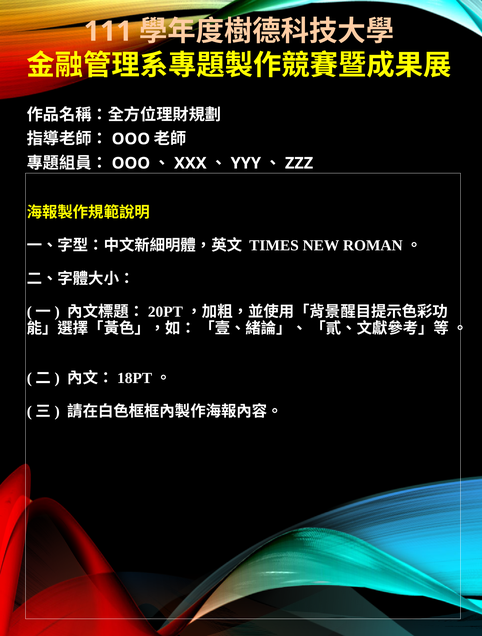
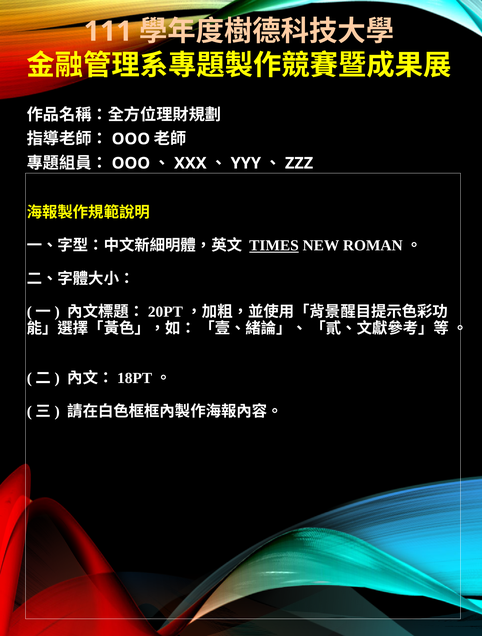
TIMES underline: none -> present
